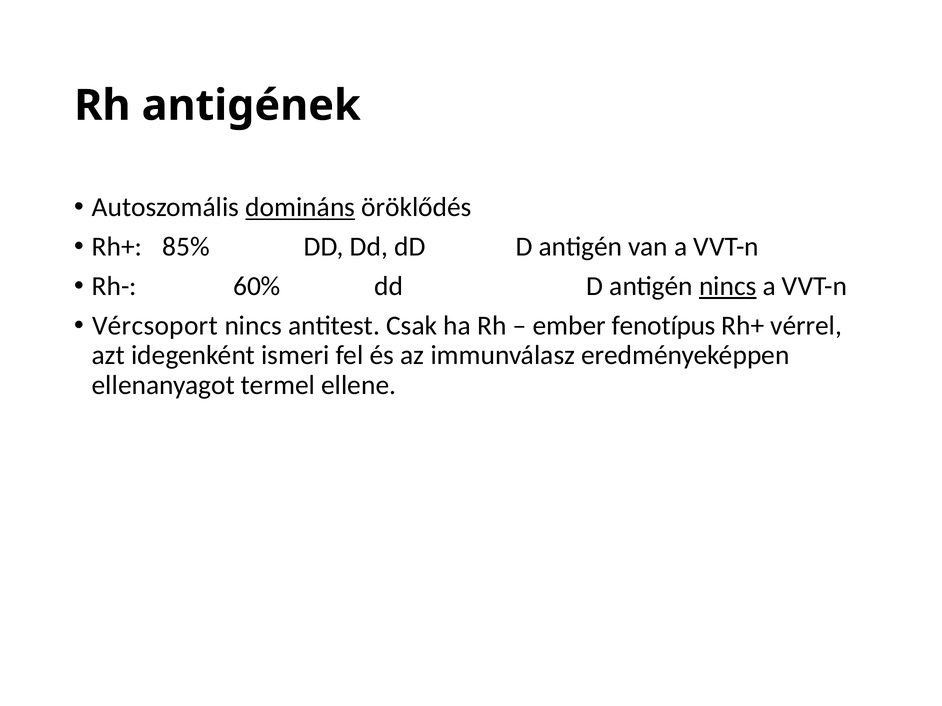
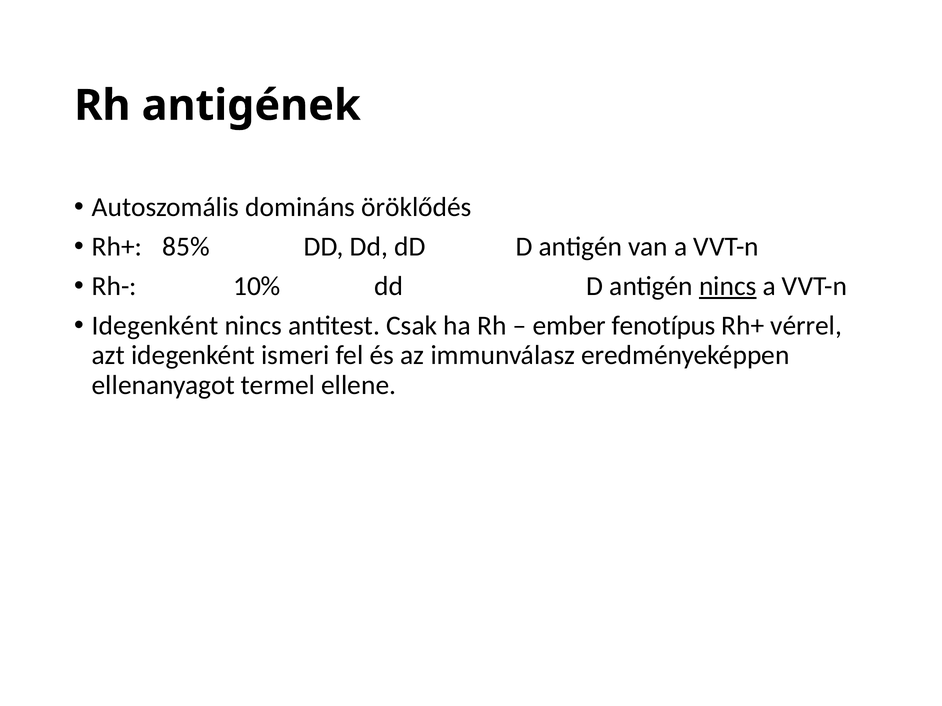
domináns underline: present -> none
60%: 60% -> 10%
Vércsoport at (155, 326): Vércsoport -> Idegenként
